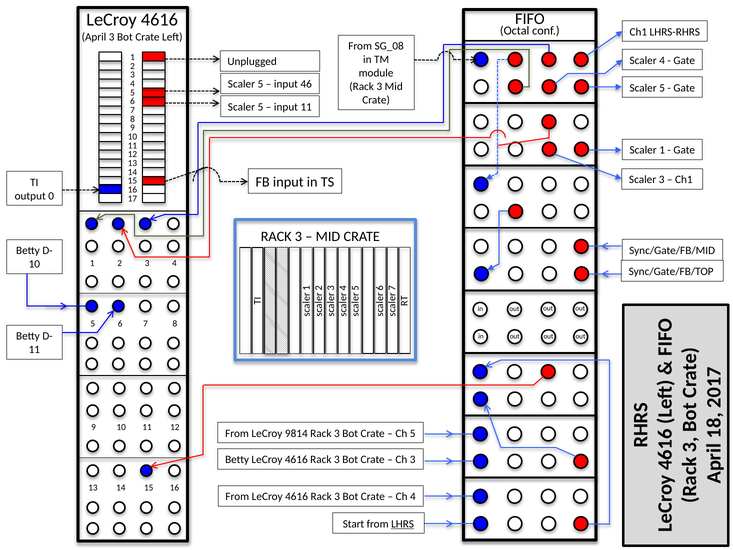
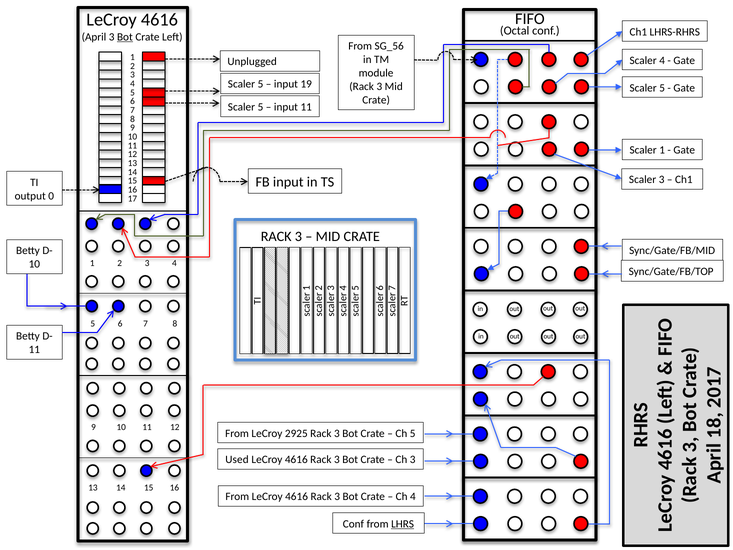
Bot at (125, 37) underline: none -> present
SG_08: SG_08 -> SG_56
46: 46 -> 19
9814: 9814 -> 2925
Betty at (237, 459): Betty -> Used
Start at (354, 524): Start -> Conf
